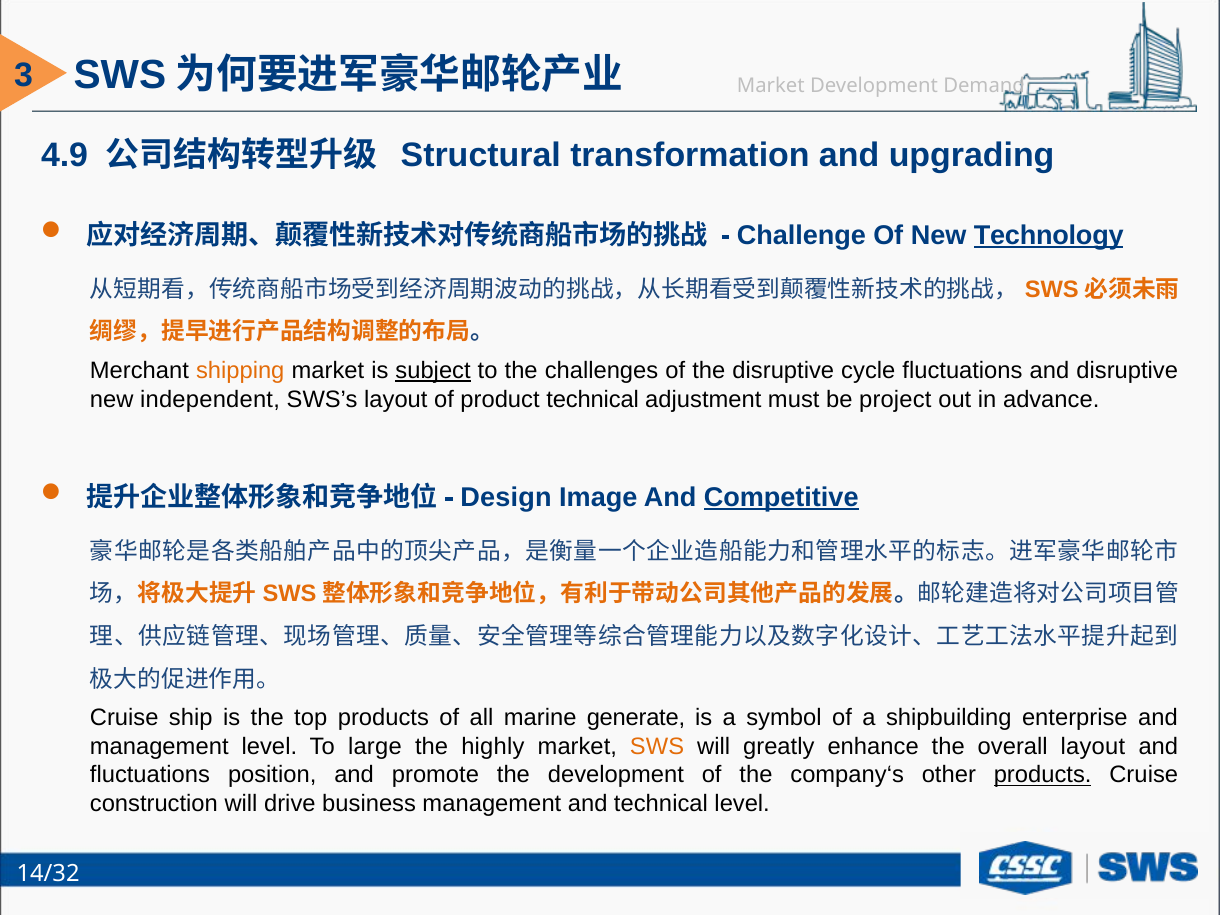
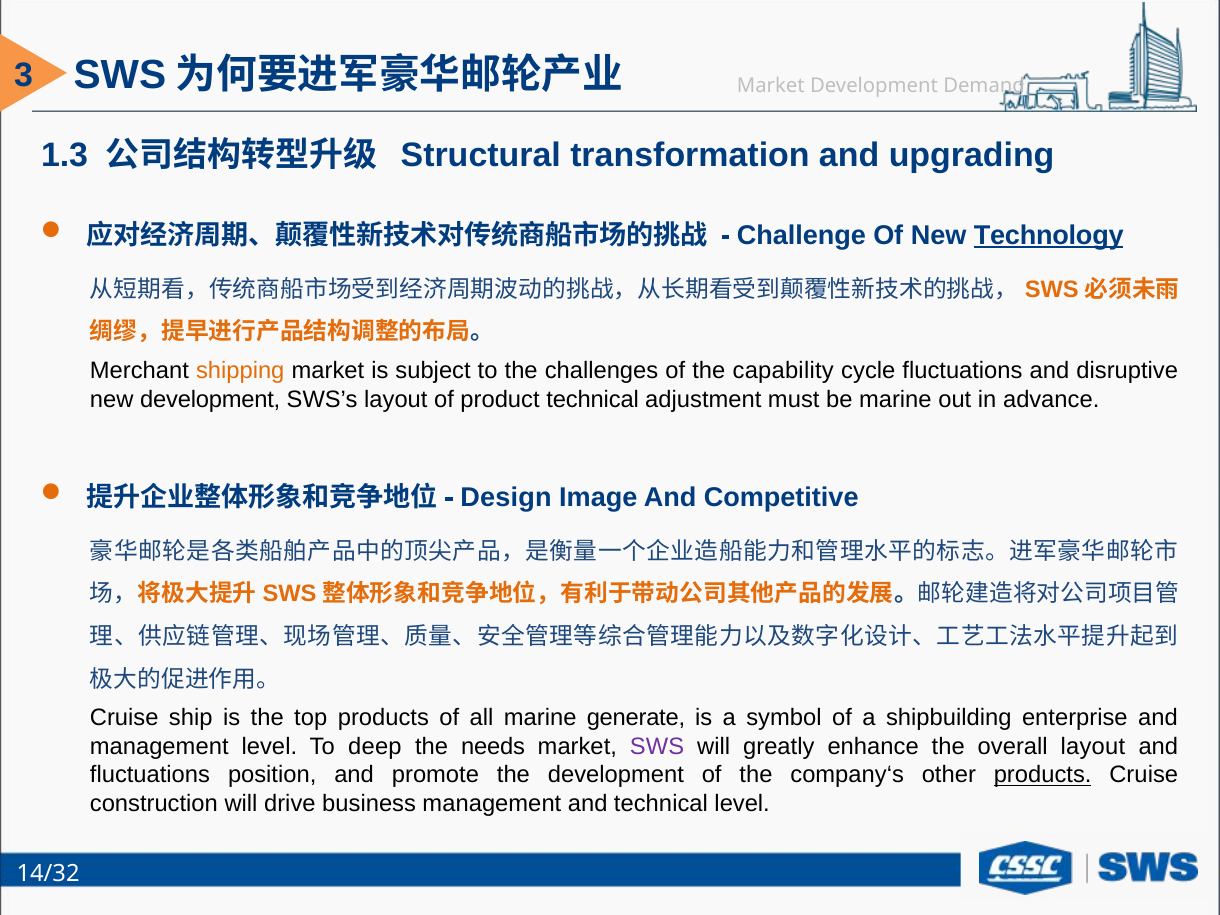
4.9: 4.9 -> 1.3
subject underline: present -> none
the disruptive: disruptive -> capability
new independent: independent -> development
be project: project -> marine
Competitive underline: present -> none
large: large -> deep
highly: highly -> needs
SWS colour: orange -> purple
